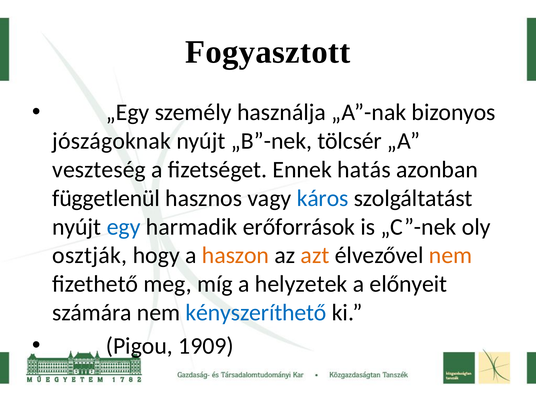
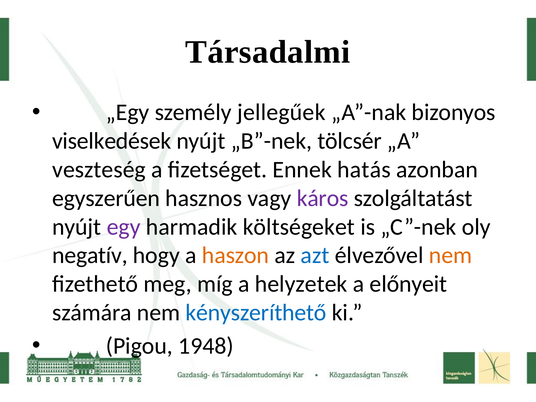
Fogyasztott: Fogyasztott -> Társadalmi
használja: használja -> jellegűek
jószágoknak: jószágoknak -> viselkedések
függetlenül: függetlenül -> egyszerűen
káros colour: blue -> purple
egy colour: blue -> purple
erőforrások: erőforrások -> költségeket
osztják: osztják -> negatív
azt colour: orange -> blue
1909: 1909 -> 1948
